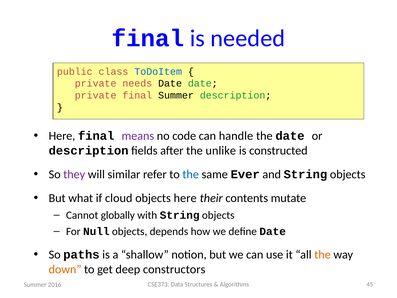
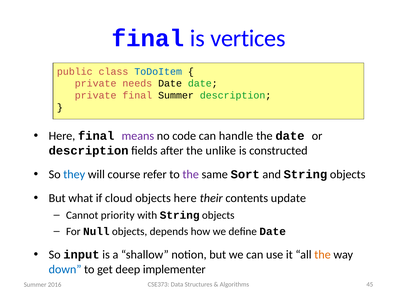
needed: needed -> vertices
they colour: purple -> blue
similar: similar -> course
the at (191, 174) colour: blue -> purple
Ever: Ever -> Sort
mutate: mutate -> update
globally: globally -> priority
paths: paths -> input
down colour: orange -> blue
constructors: constructors -> implementer
